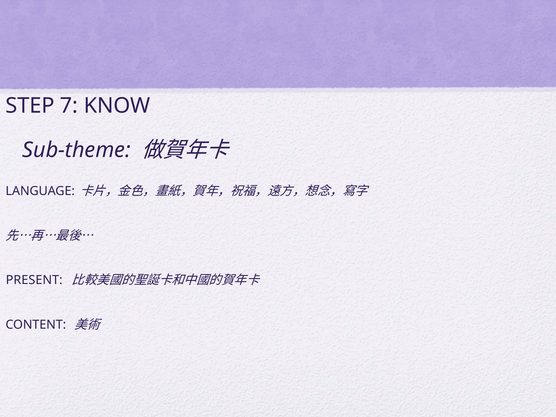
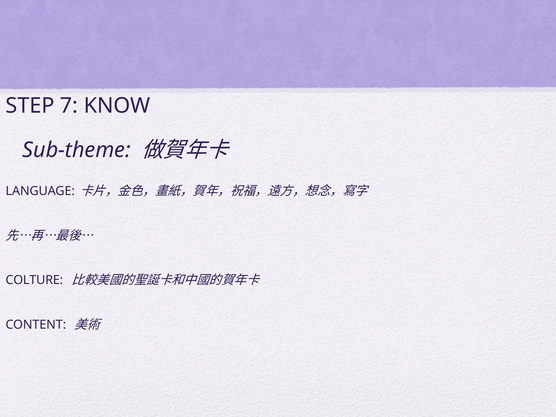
PRESENT: PRESENT -> COLTURE
